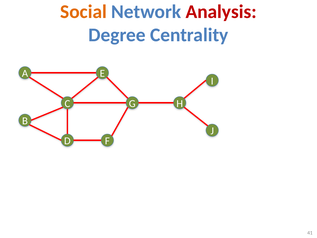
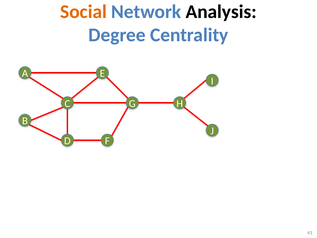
Analysis colour: red -> black
